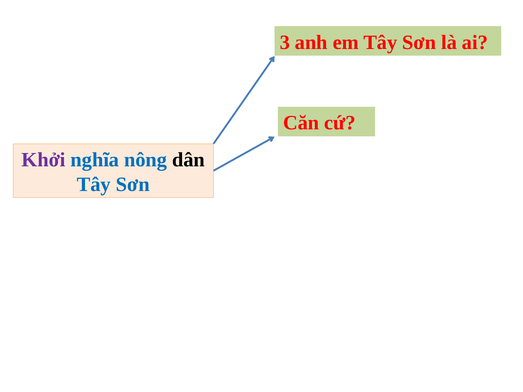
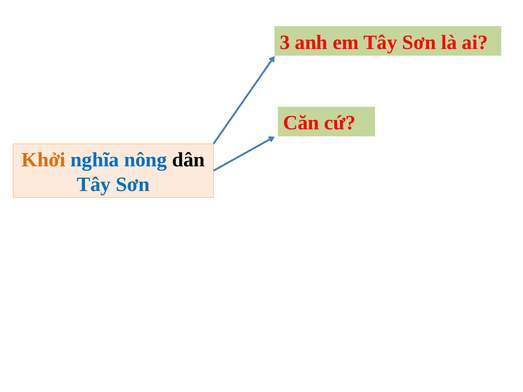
Khởi colour: purple -> orange
